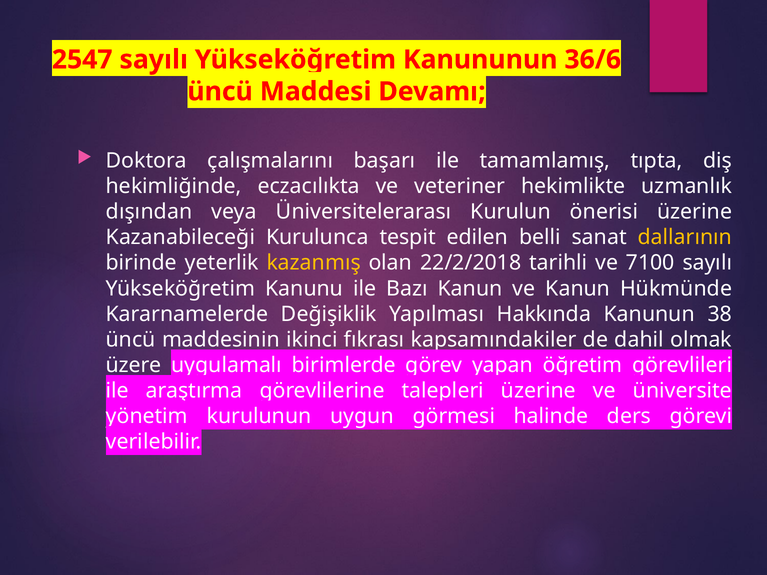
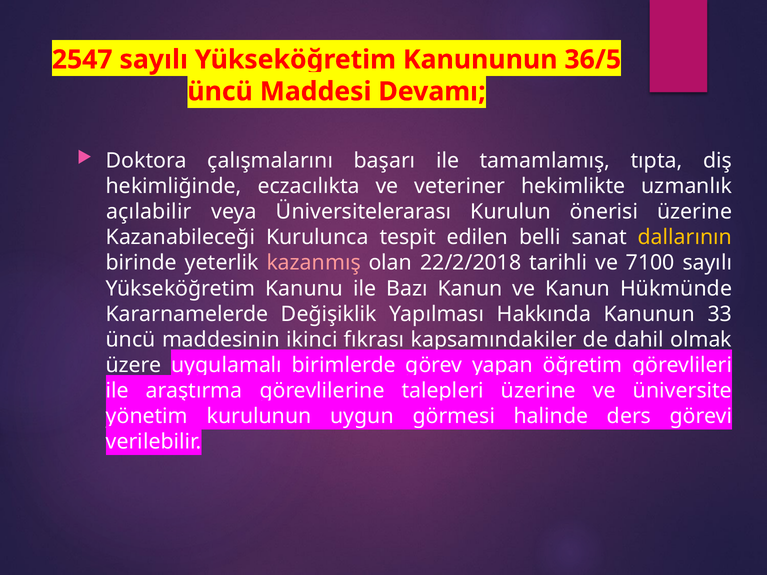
36/6: 36/6 -> 36/5
dışından: dışından -> açılabilir
kazanmış colour: yellow -> pink
38: 38 -> 33
